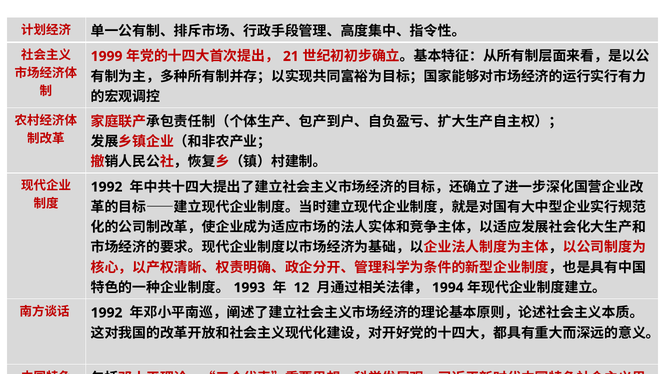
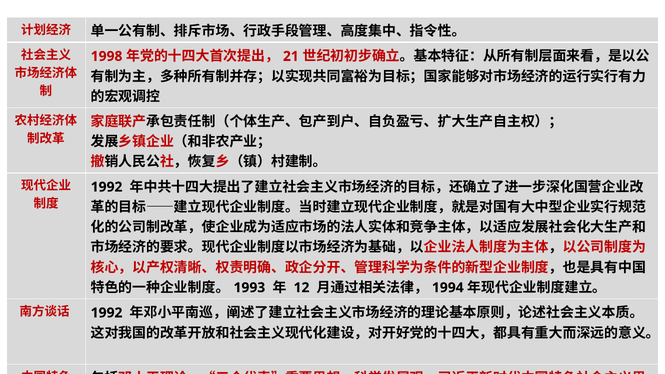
1999: 1999 -> 1998
